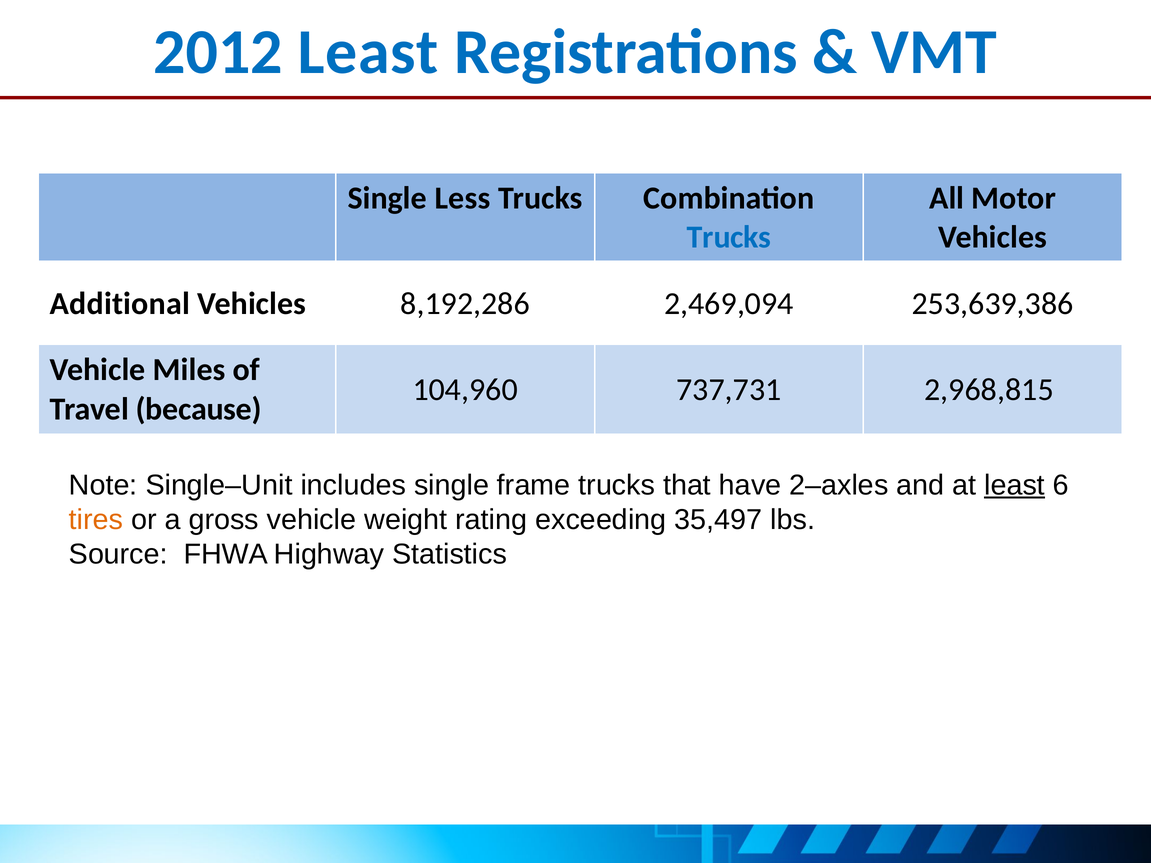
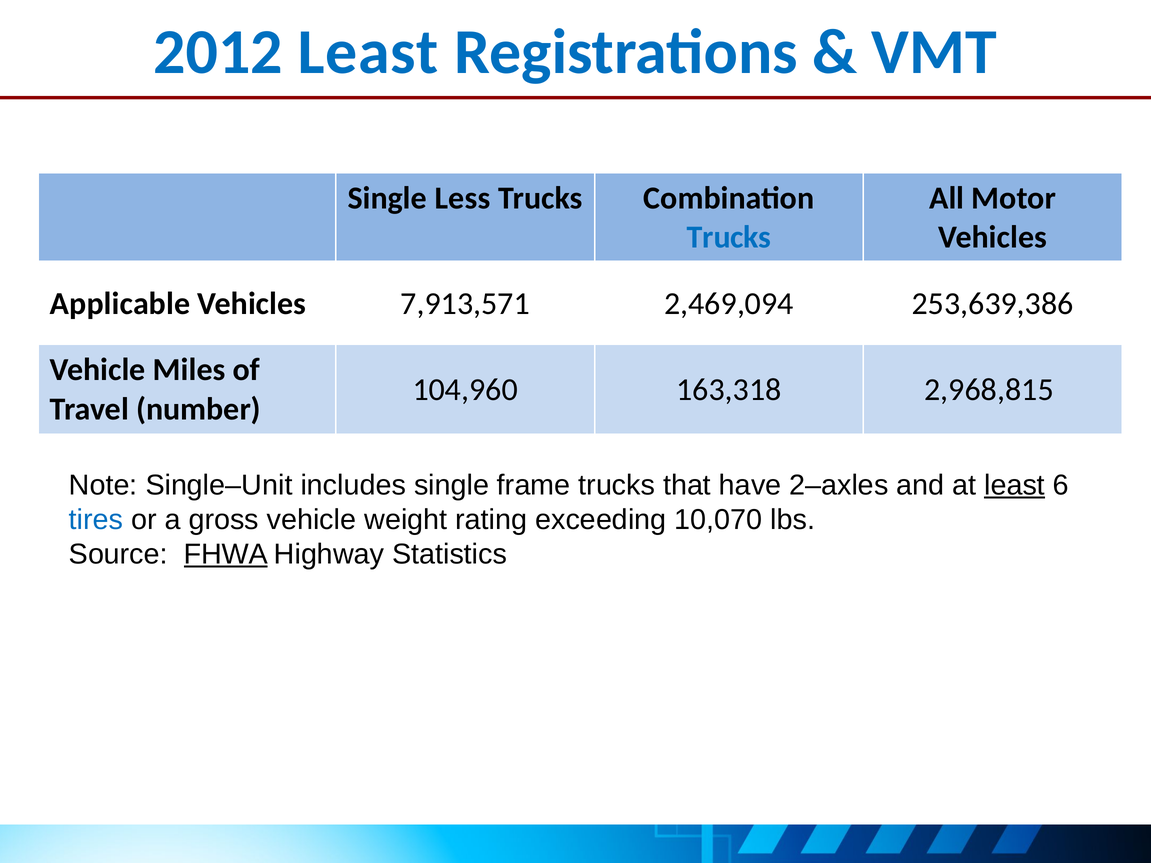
Additional: Additional -> Applicable
8,192,286: 8,192,286 -> 7,913,571
737,731: 737,731 -> 163,318
because: because -> number
tires colour: orange -> blue
35,497: 35,497 -> 10,070
FHWA underline: none -> present
